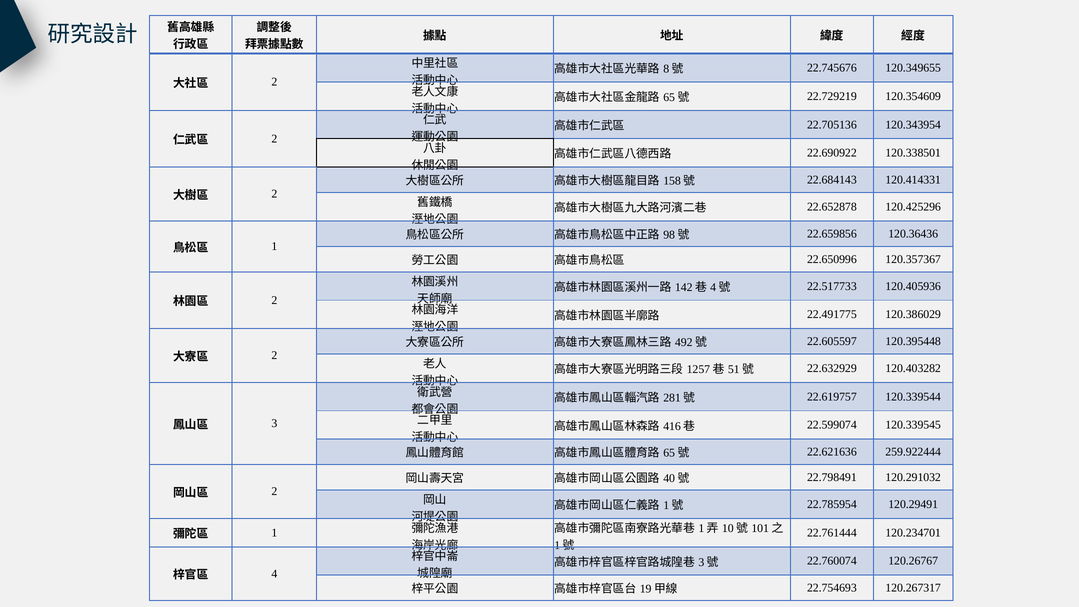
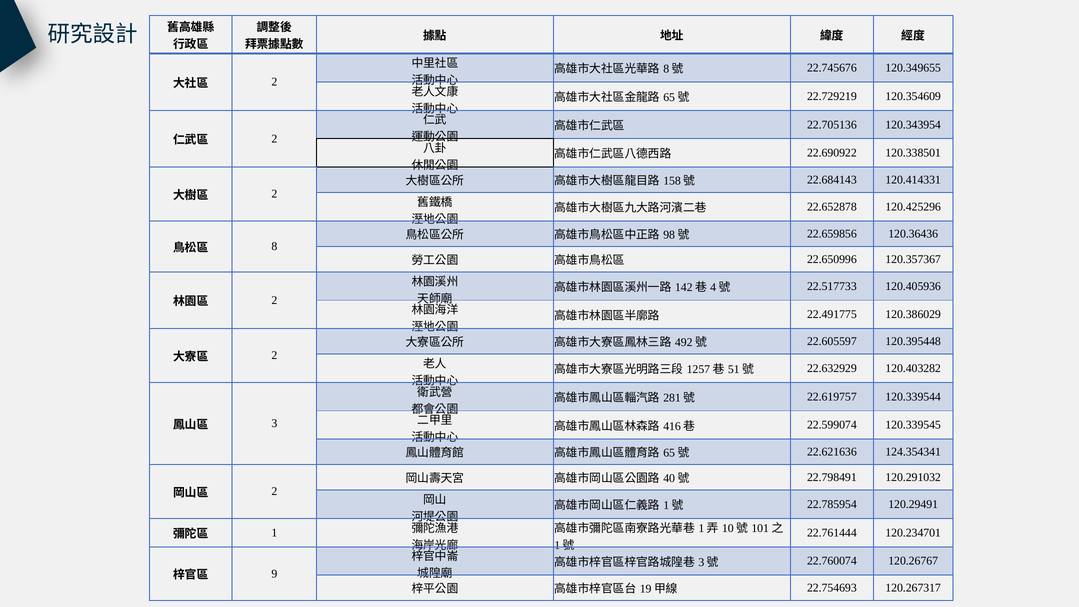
1 at (274, 246): 1 -> 8
259.922444: 259.922444 -> 124.354341
4: 4 -> 9
